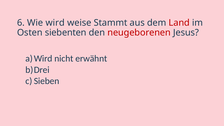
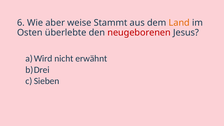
wird: wird -> aber
Land colour: red -> orange
siebenten: siebenten -> überlebte
